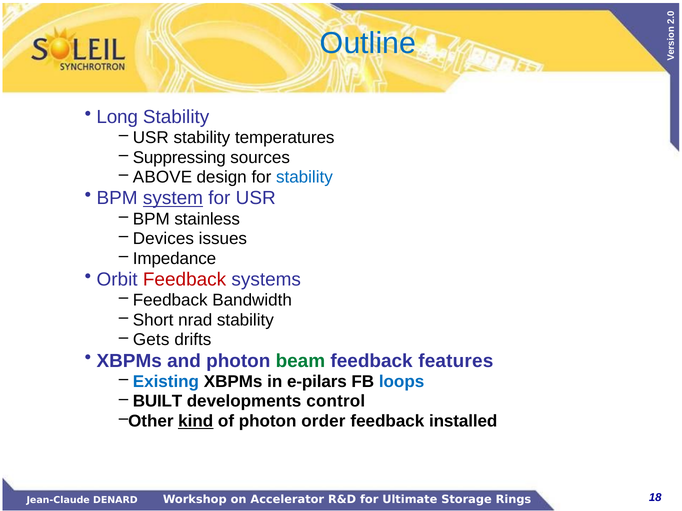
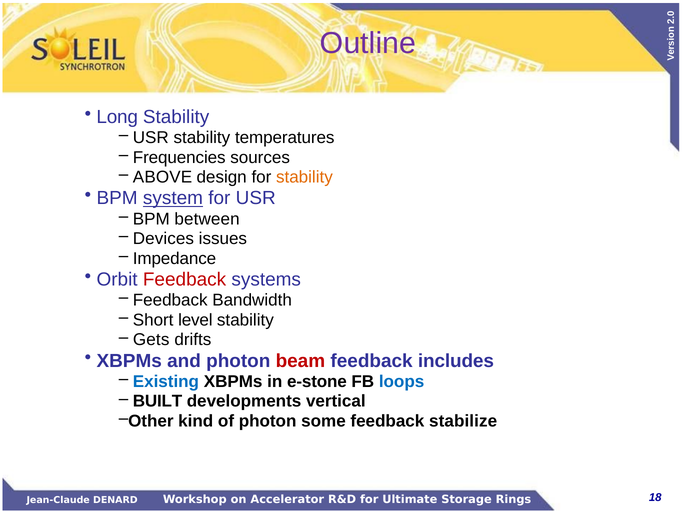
Outline colour: blue -> purple
Suppressing: Suppressing -> Frequencies
stability at (304, 177) colour: blue -> orange
stainless: stainless -> between
nrad: nrad -> level
beam colour: green -> red
features: features -> includes
e-pilars: e-pilars -> e-stone
control: control -> vertical
kind underline: present -> none
order: order -> some
installed: installed -> stabilize
